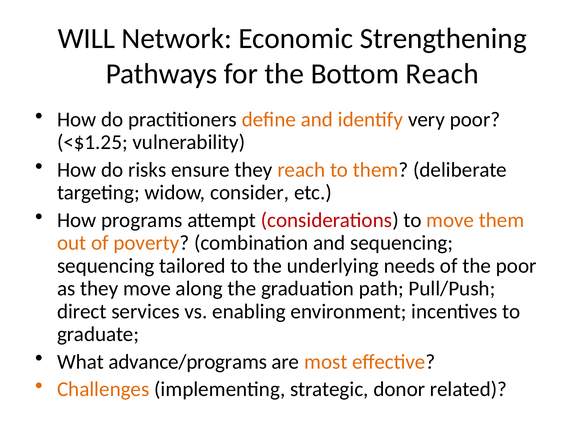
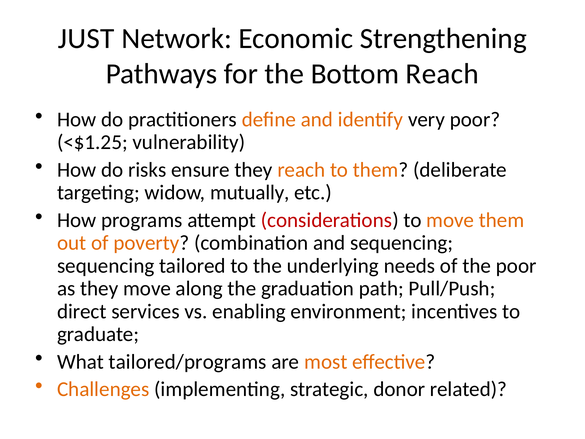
WILL: WILL -> JUST
consider: consider -> mutually
advance/programs: advance/programs -> tailored/programs
